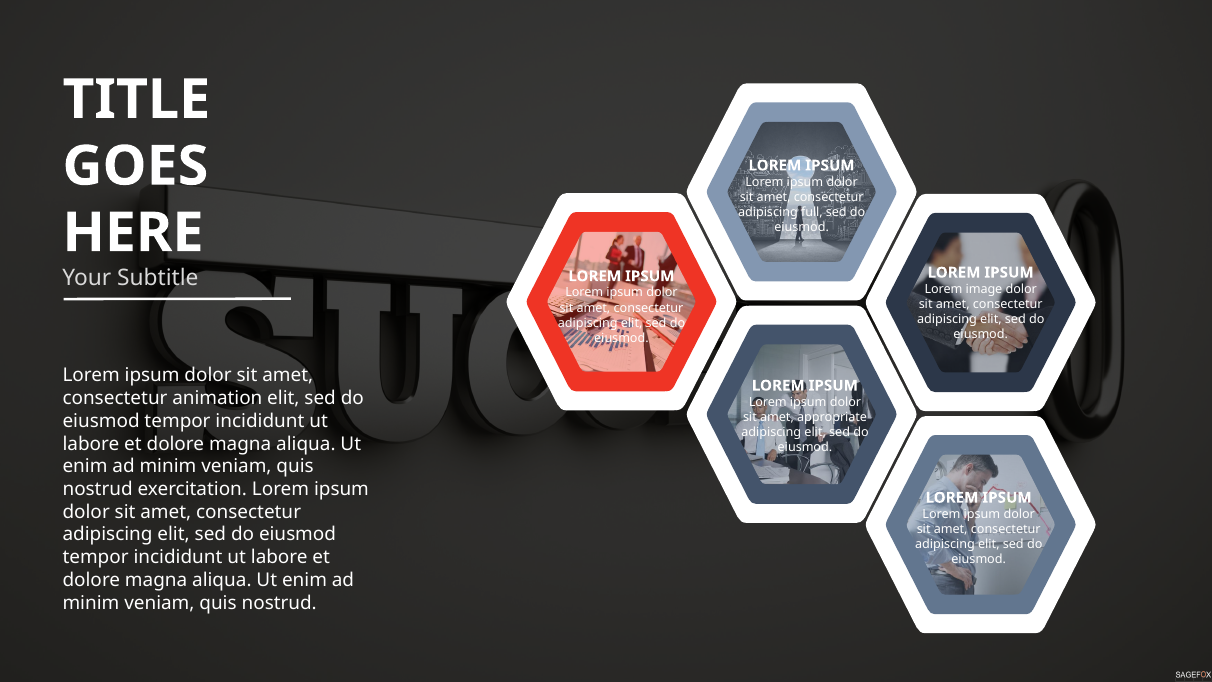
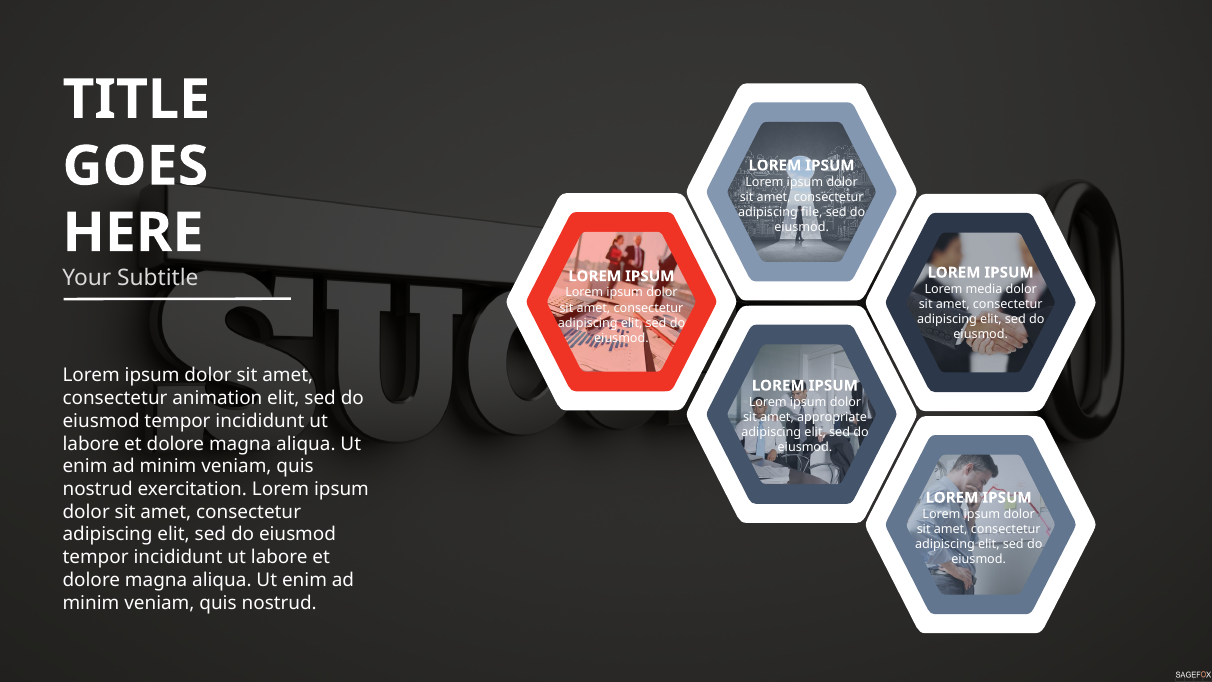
full: full -> file
image: image -> media
